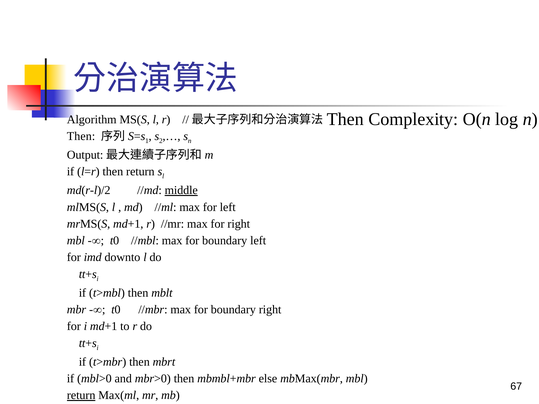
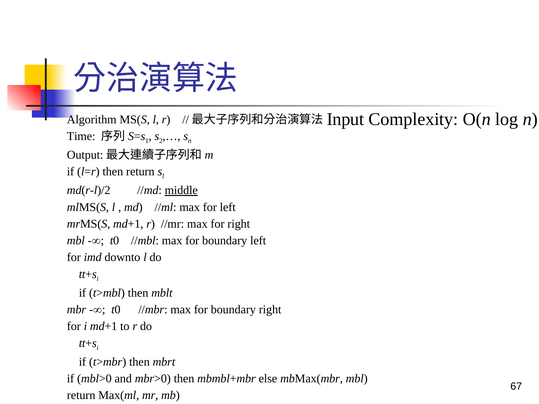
Then at (345, 119): Then -> Input
Then at (81, 136): Then -> Time
return at (81, 396) underline: present -> none
